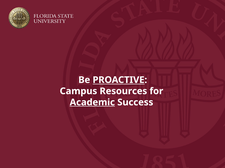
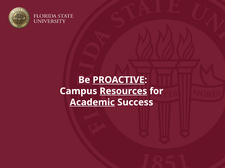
Resources underline: none -> present
